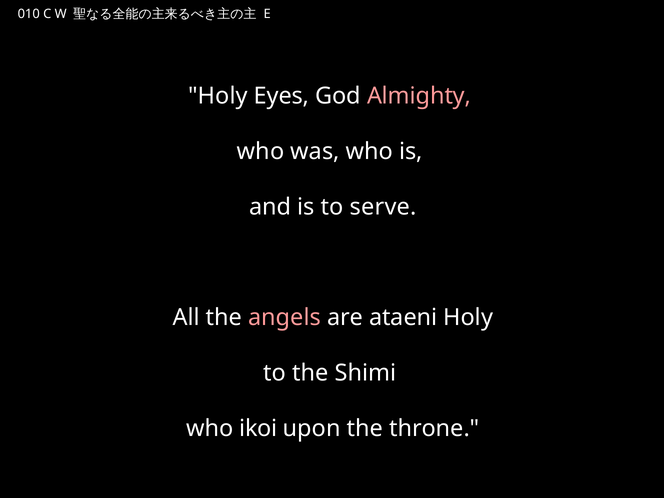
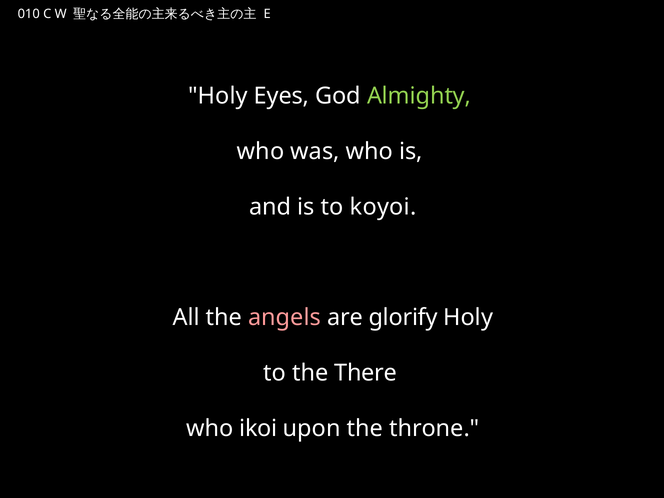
Almighty colour: pink -> light green
serve: serve -> koyoi
ataeni: ataeni -> glorify
Shimi: Shimi -> There
